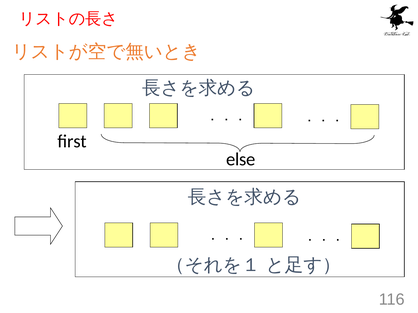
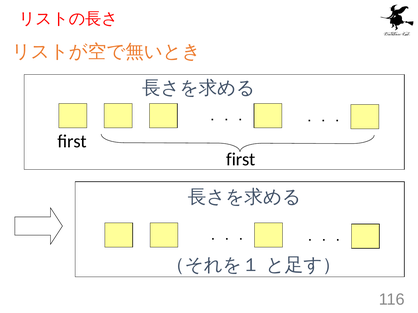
else at (241, 160): else -> first
